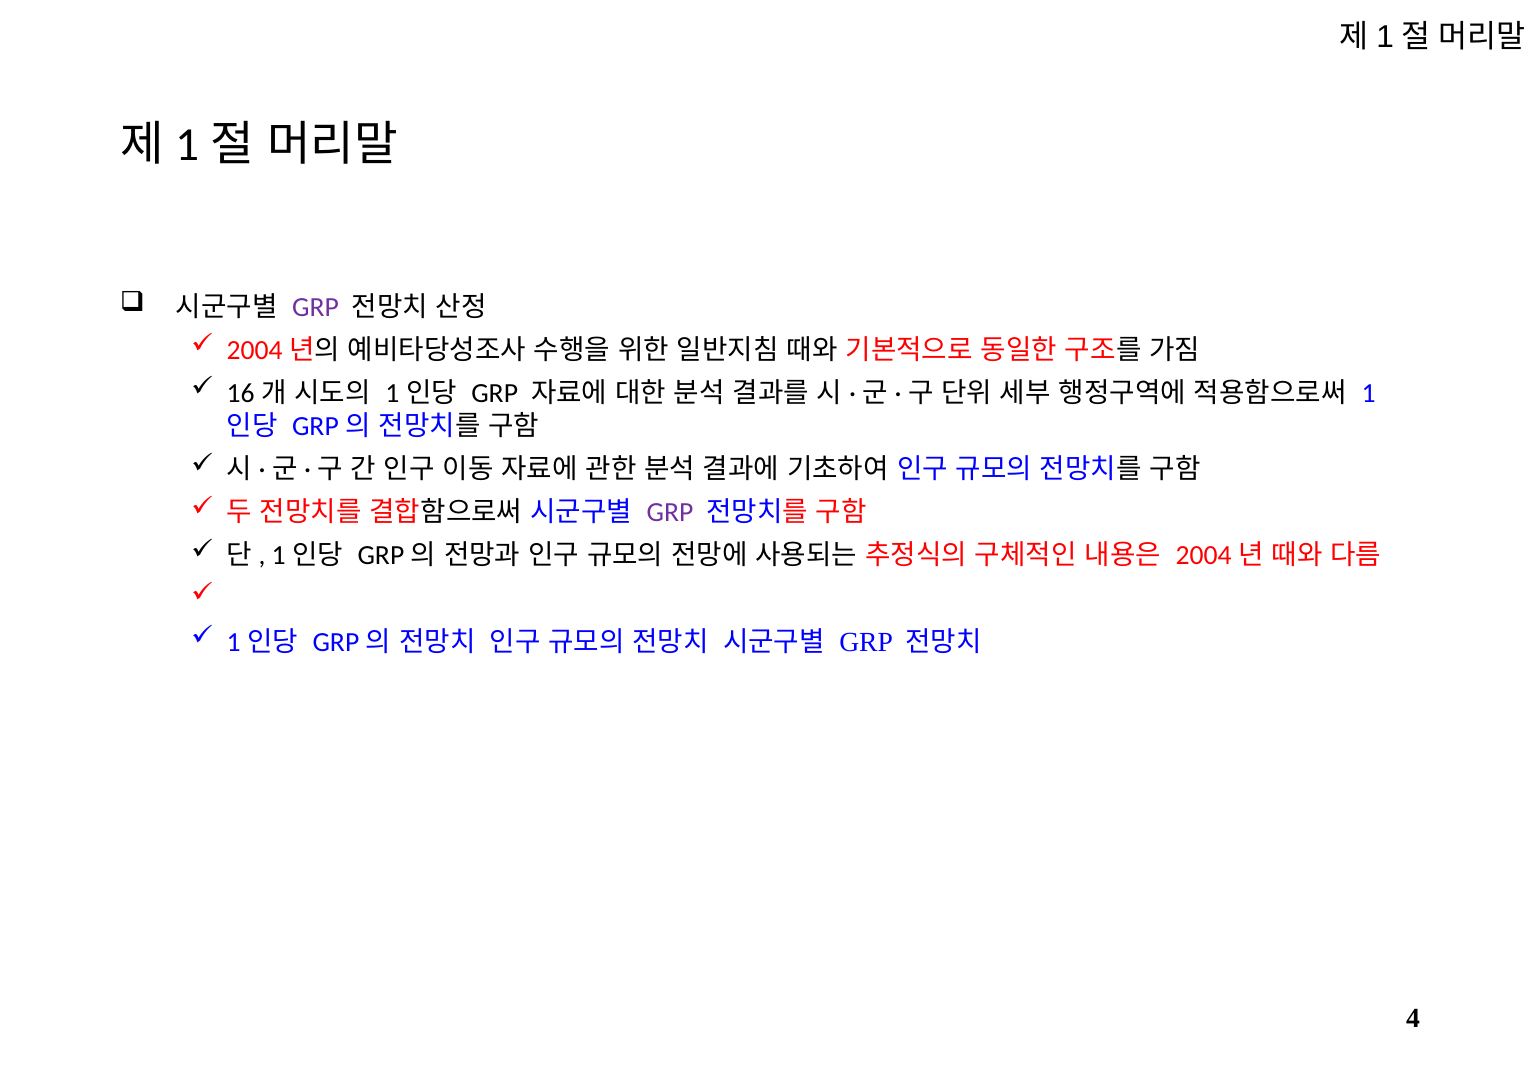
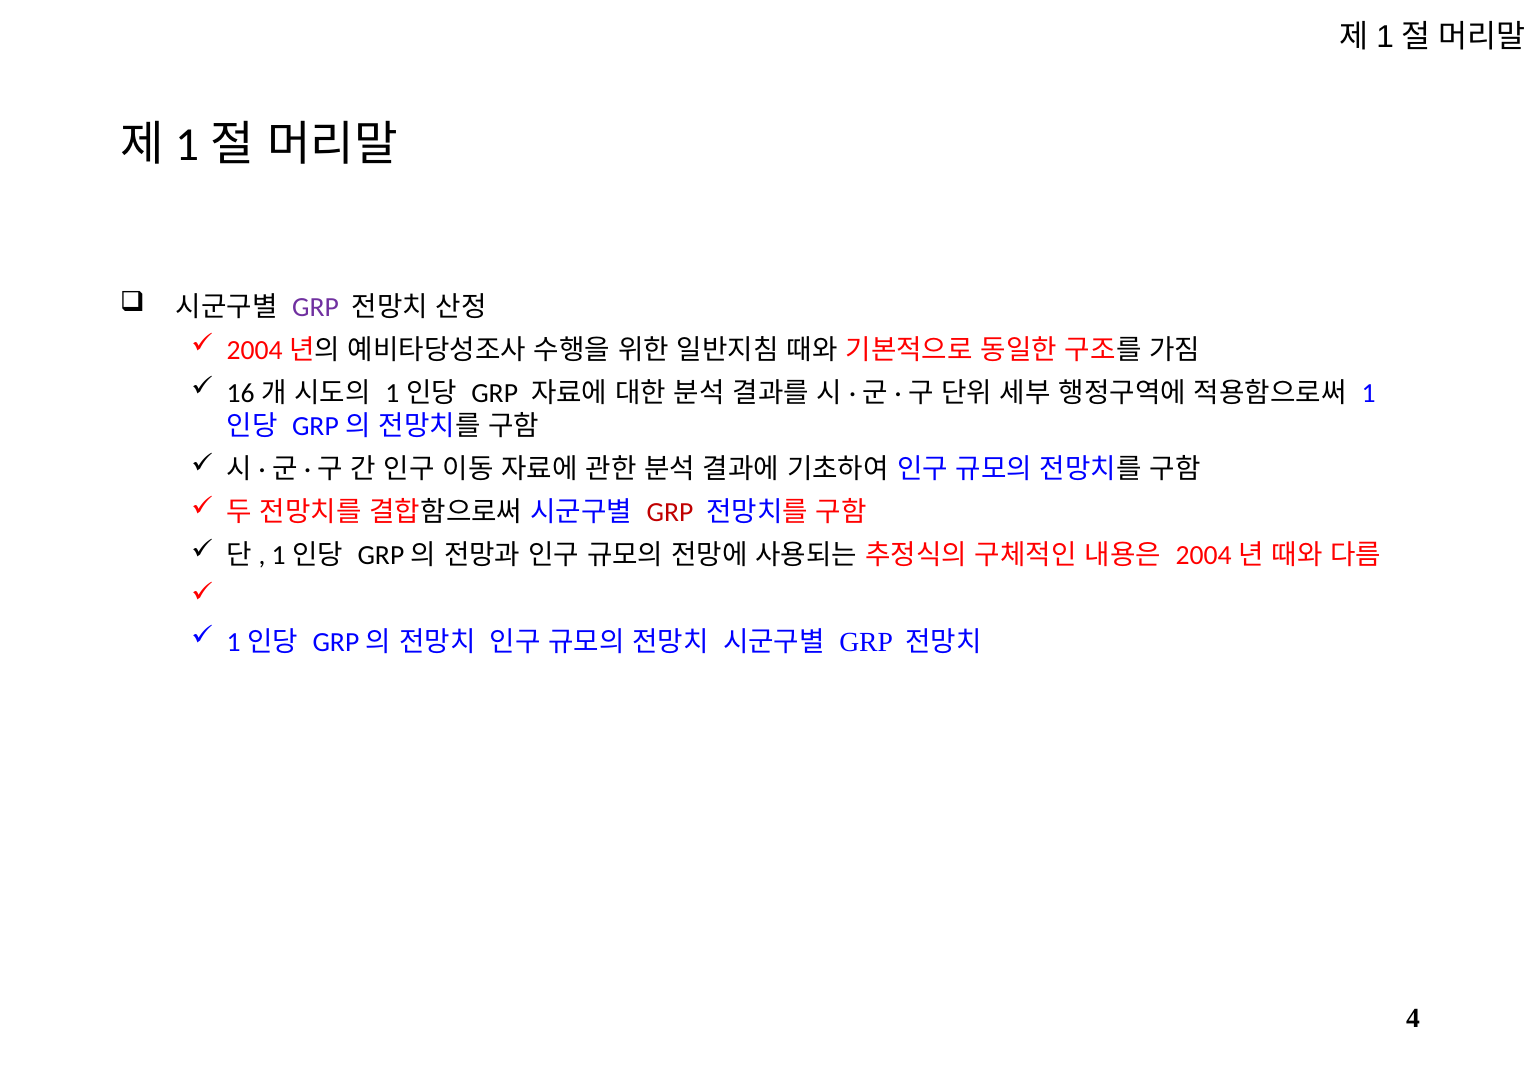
GRP at (670, 513) colour: purple -> red
